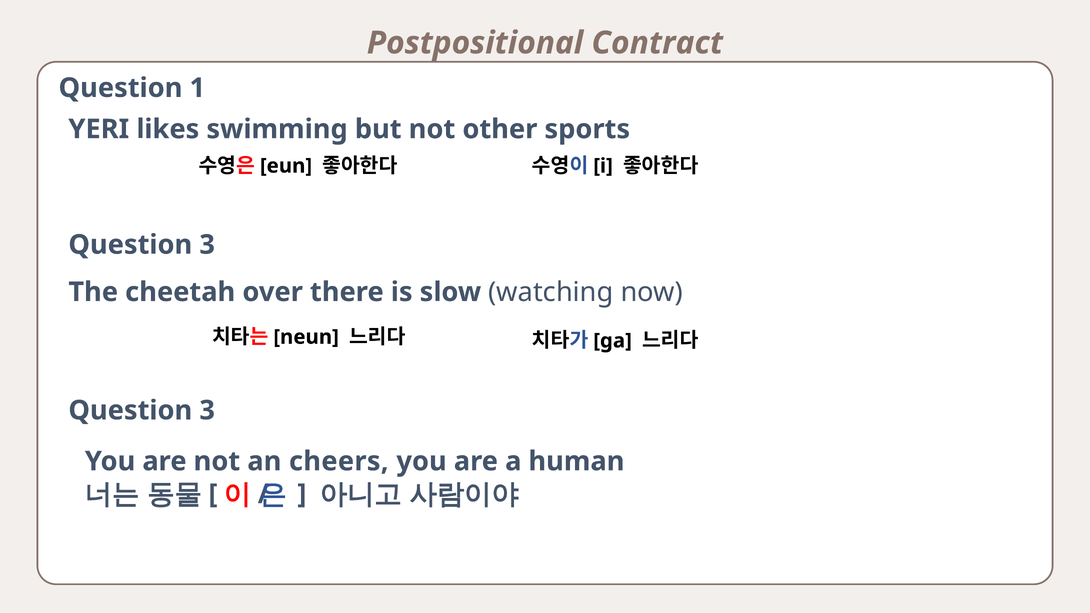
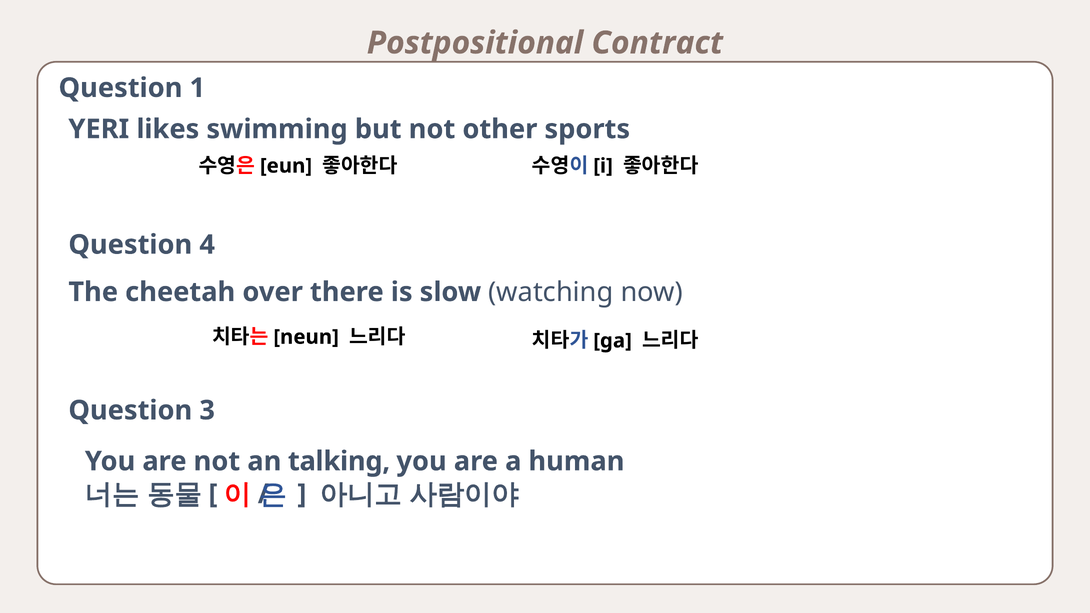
3 at (207, 245): 3 -> 4
cheers: cheers -> talking
